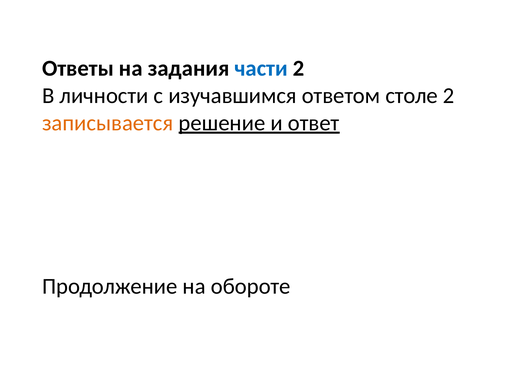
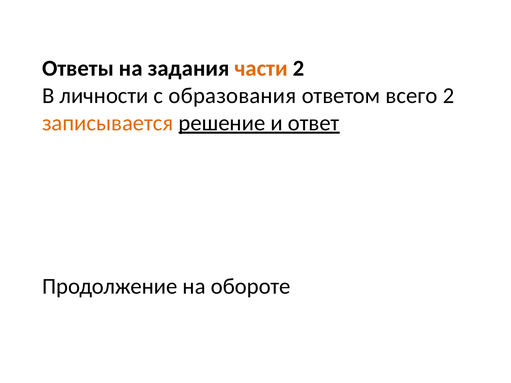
части colour: blue -> orange
изучавшимся: изучавшимся -> образования
столе: столе -> всего
